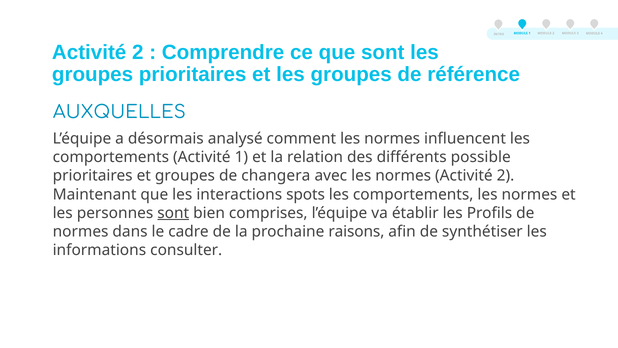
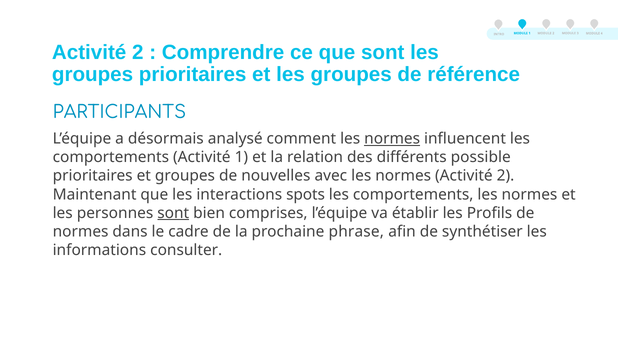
AUXQUELLES: AUXQUELLES -> PARTICIPANTS
normes at (392, 139) underline: none -> present
changera: changera -> nouvelles
raisons: raisons -> phrase
